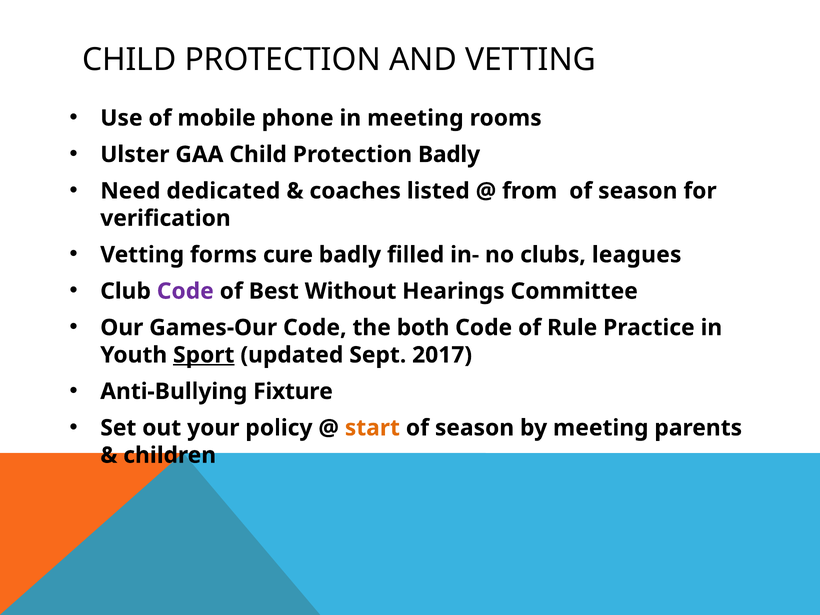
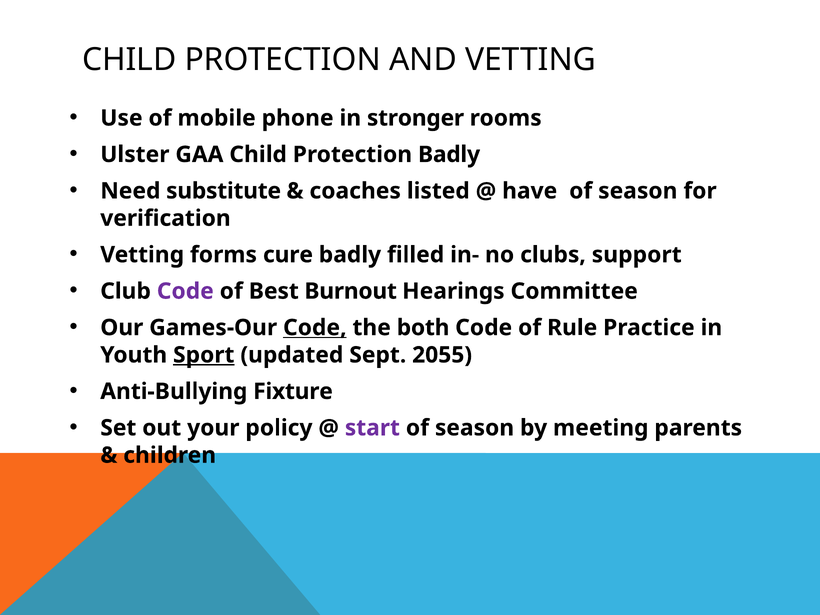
in meeting: meeting -> stronger
dedicated: dedicated -> substitute
from: from -> have
leagues: leagues -> support
Without: Without -> Burnout
Code at (315, 328) underline: none -> present
2017: 2017 -> 2055
start colour: orange -> purple
